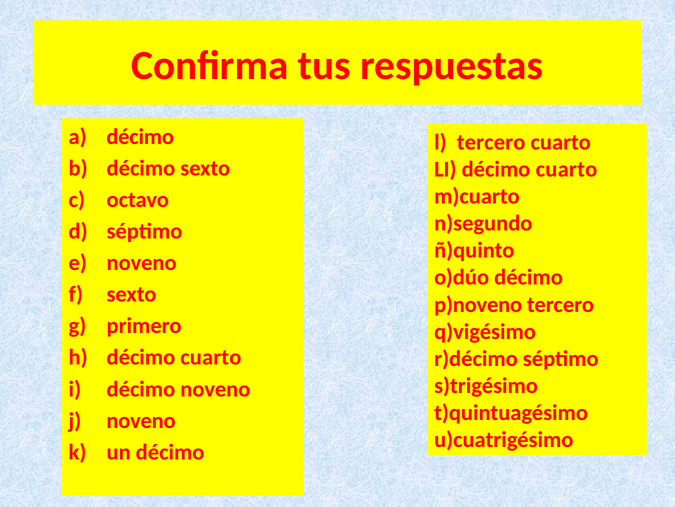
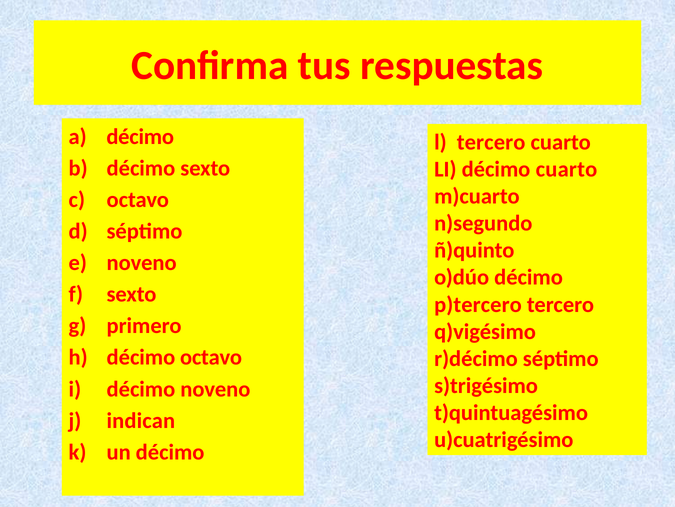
p)noveno: p)noveno -> p)tercero
cuarto at (211, 357): cuarto -> octavo
noveno at (141, 420): noveno -> indican
